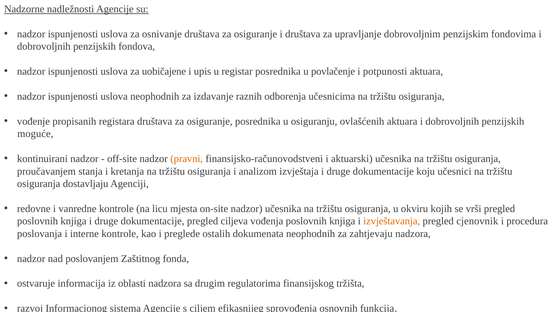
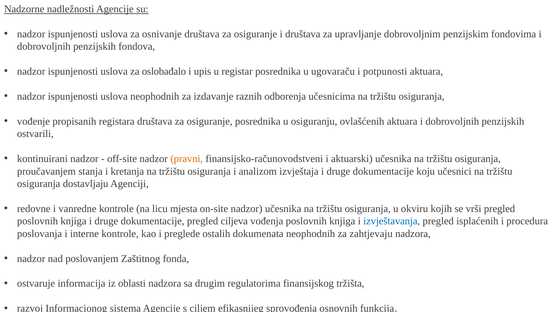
uobičajene: uobičajene -> oslobađalo
povlačenje: povlačenje -> ugovaraču
moguće: moguće -> ostvarili
izvještavanja colour: orange -> blue
cjenovnik: cjenovnik -> isplaćenih
